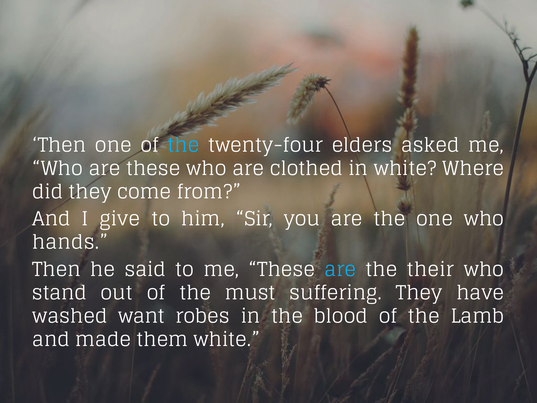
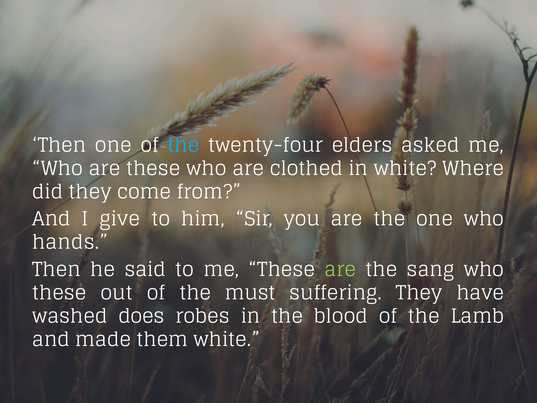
are at (340, 270) colour: light blue -> light green
their: their -> sang
stand at (59, 293): stand -> these
want: want -> does
